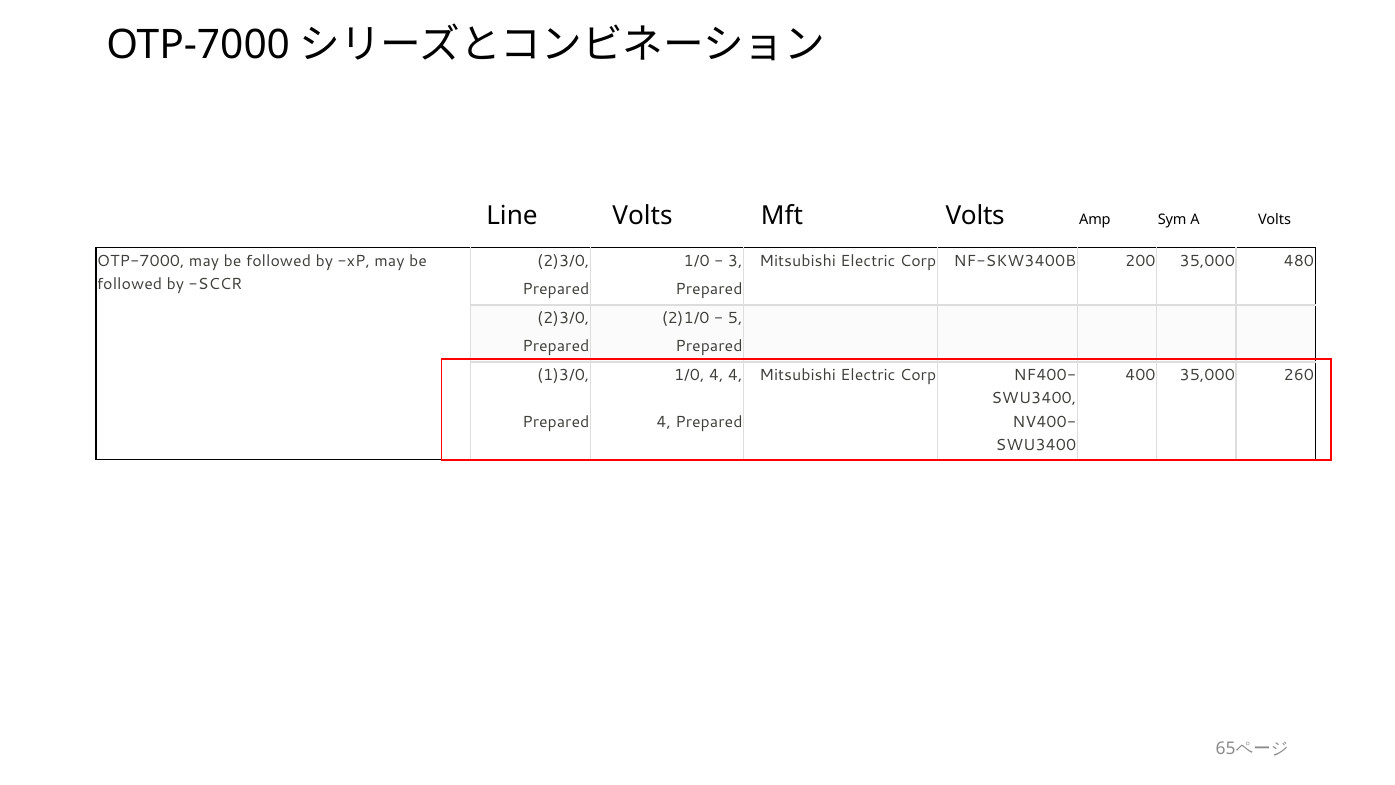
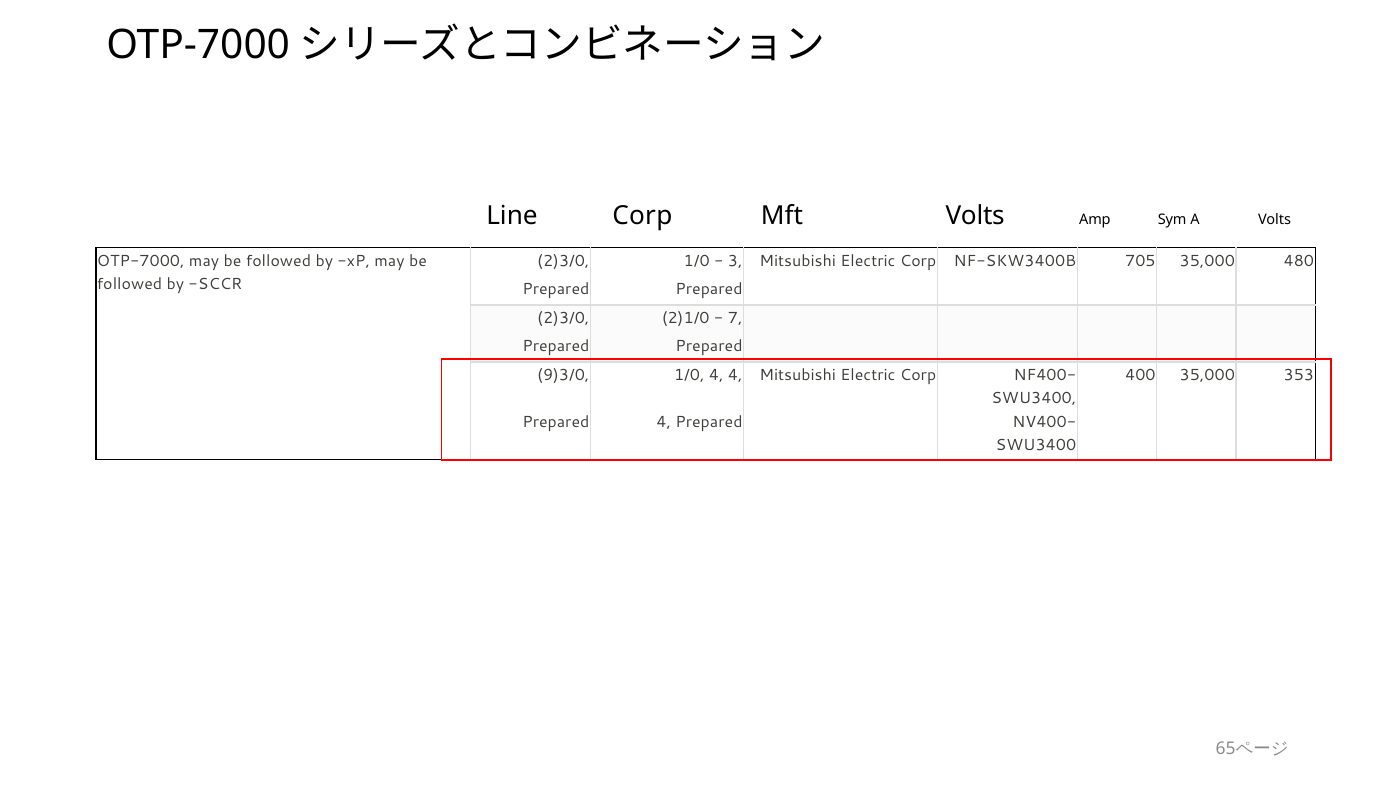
Line Volts: Volts -> Corp
200: 200 -> 705
5: 5 -> 7
1)3/0: 1)3/0 -> 9)3/0
260: 260 -> 353
